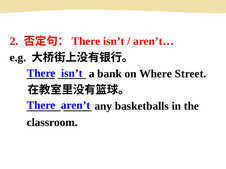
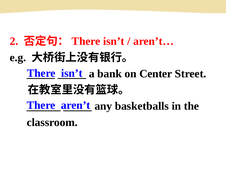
Where: Where -> Center
